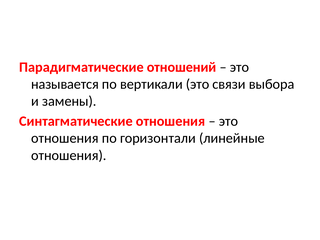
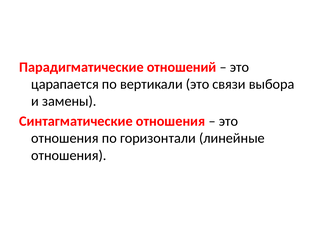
называется: называется -> царапается
